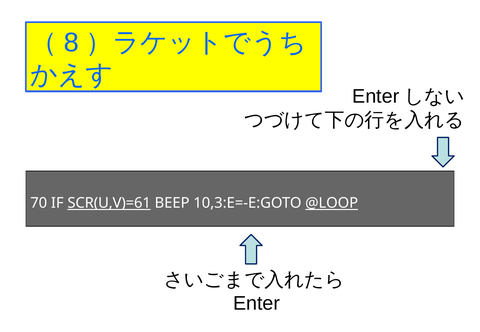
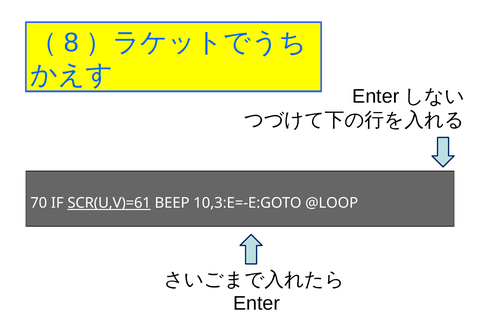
@LOOP underline: present -> none
